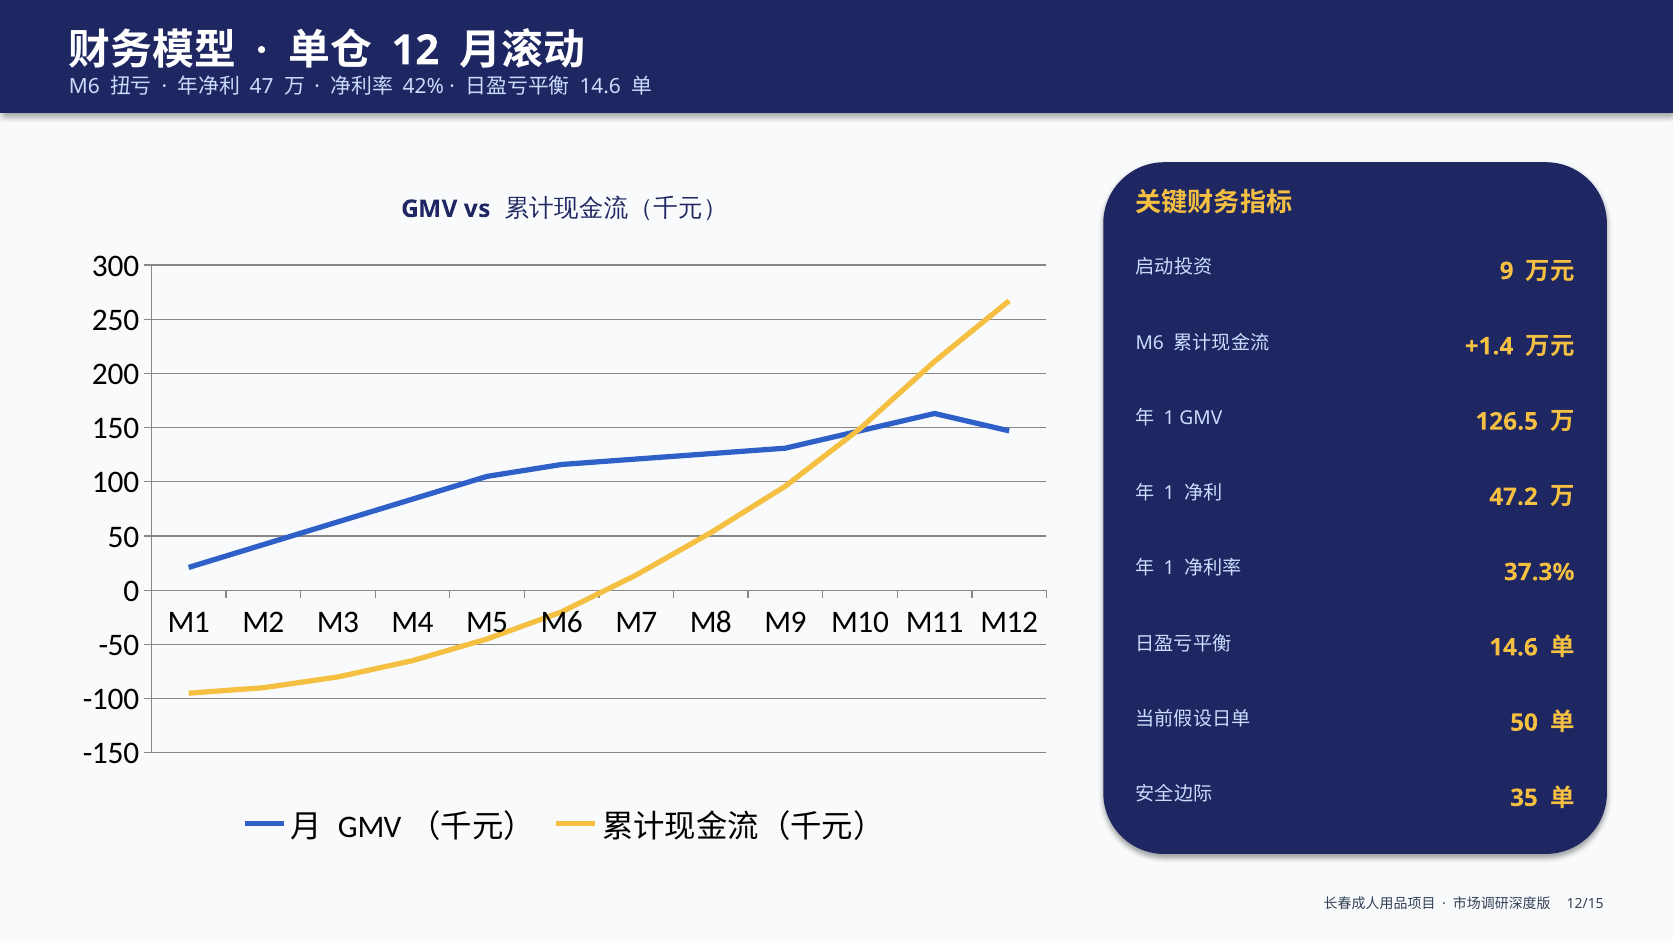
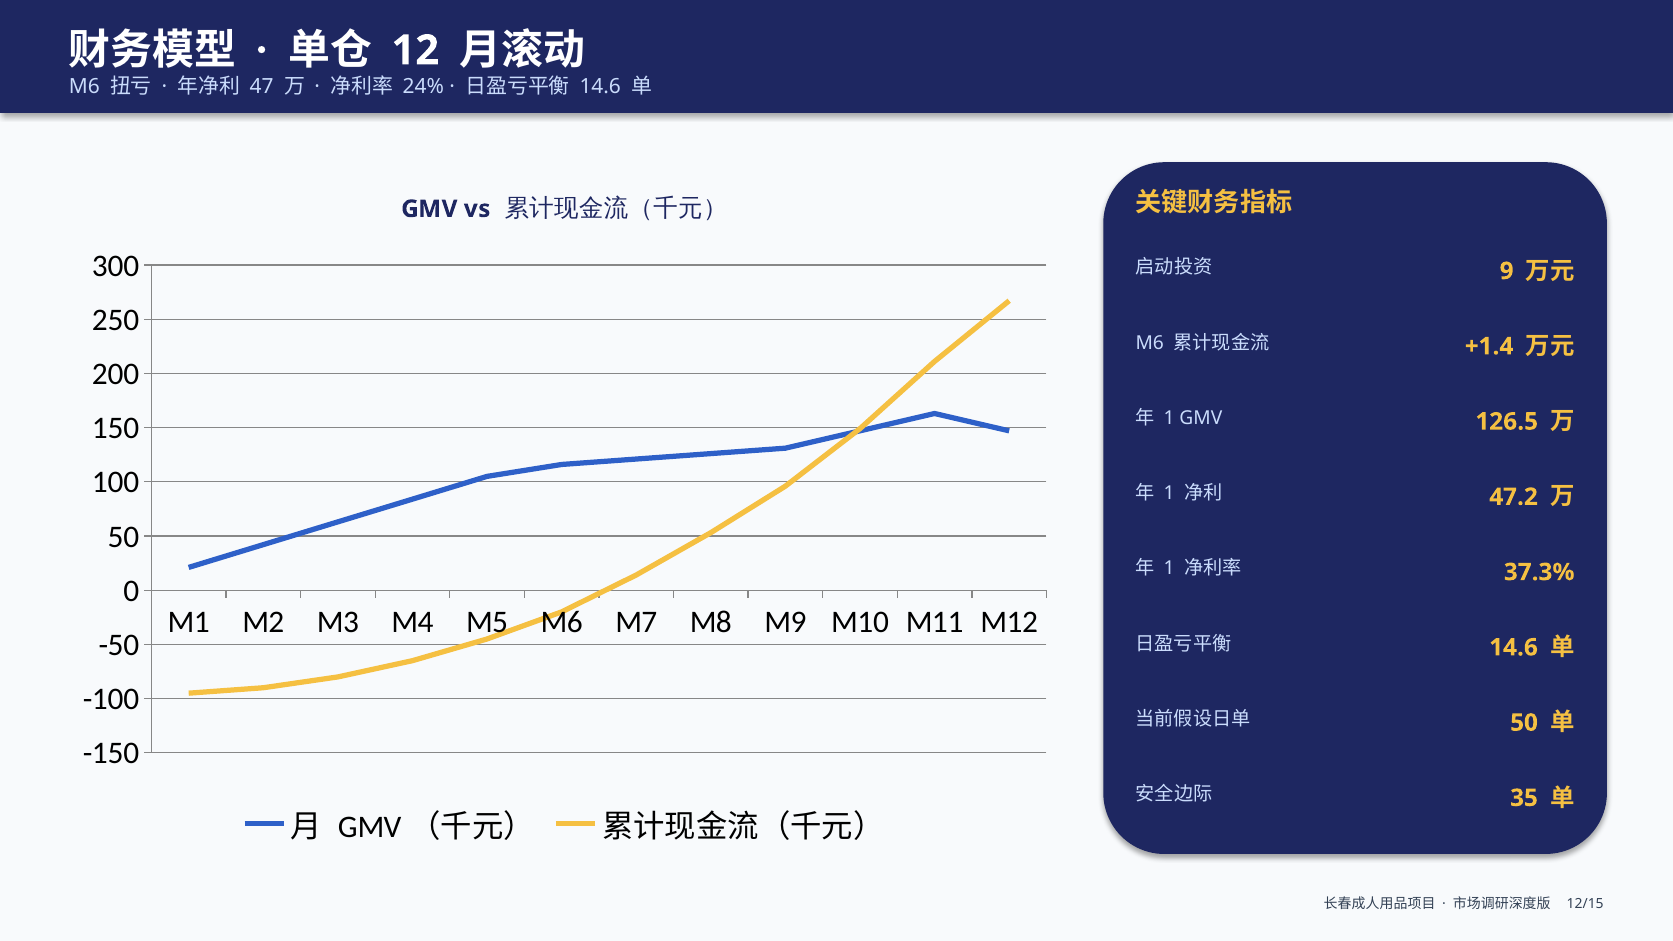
42%: 42% -> 24%
